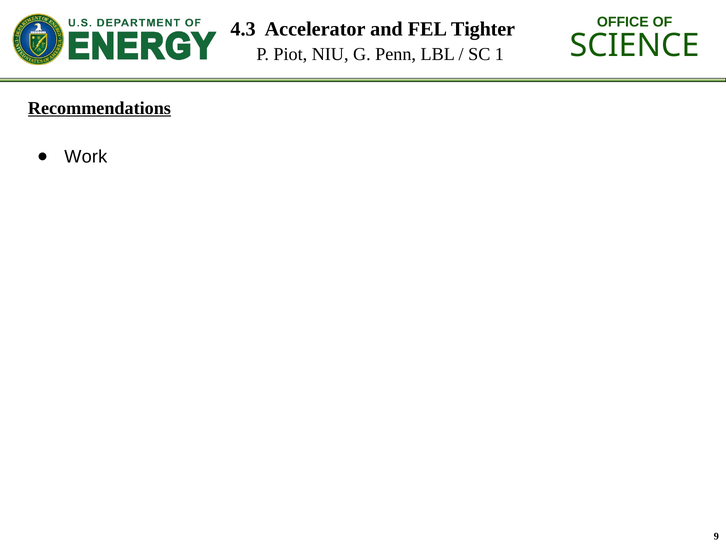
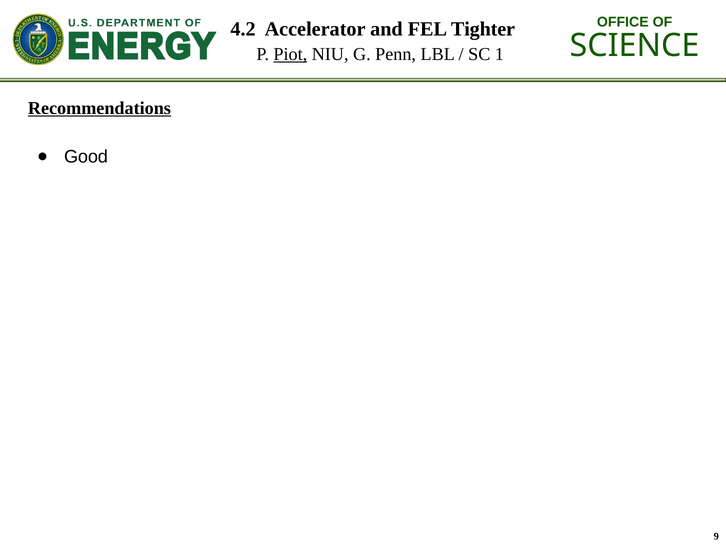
4.3: 4.3 -> 4.2
Piot underline: none -> present
Work: Work -> Good
